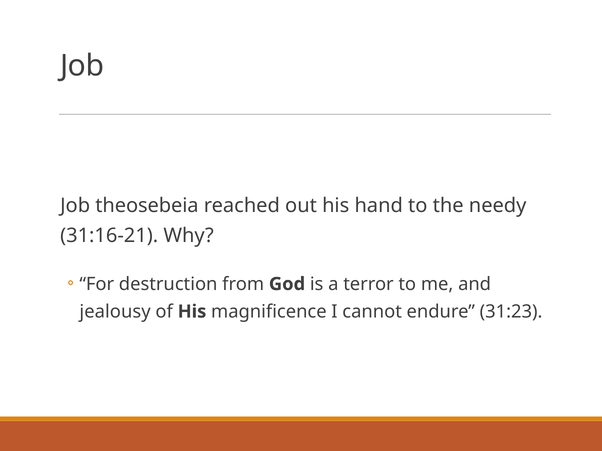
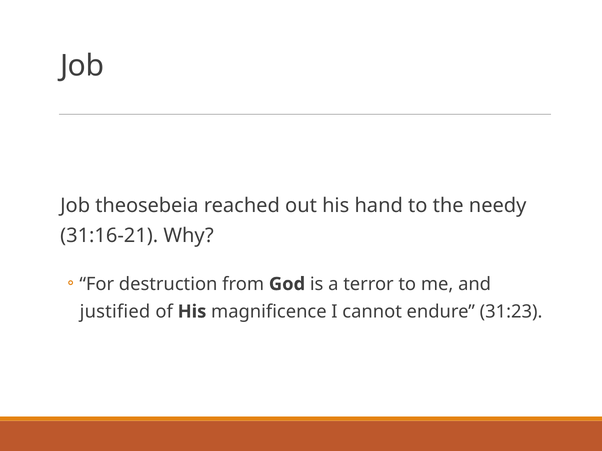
jealousy: jealousy -> justified
